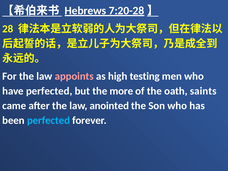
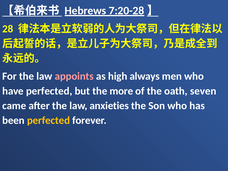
testing: testing -> always
saints: saints -> seven
anointed: anointed -> anxieties
perfected at (48, 120) colour: light blue -> yellow
